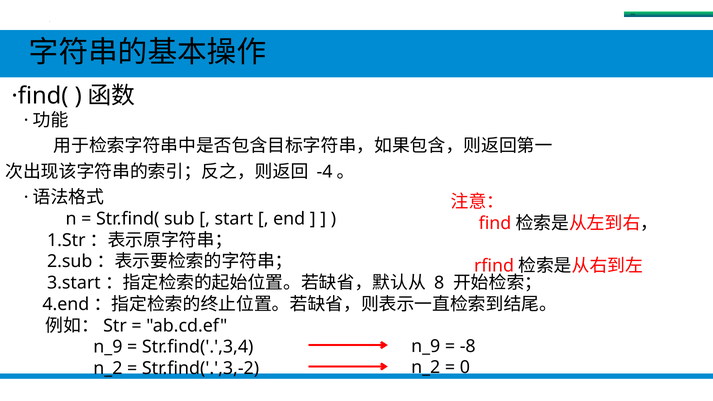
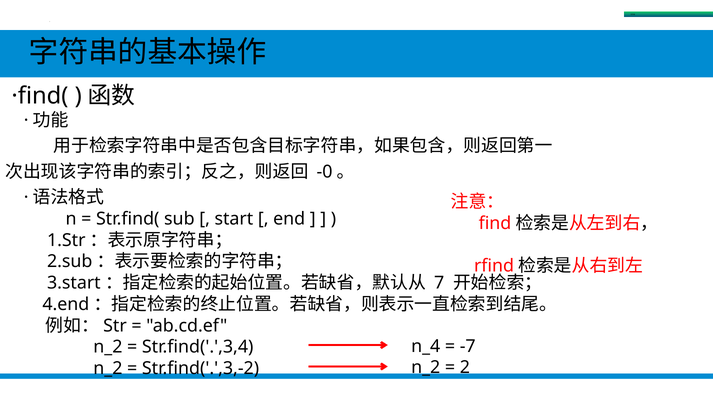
-4: -4 -> -0
8: 8 -> 7
n_9 at (426, 346): n_9 -> n_4
-8: -8 -> -7
n_9 at (108, 347): n_9 -> n_2
0: 0 -> 2
